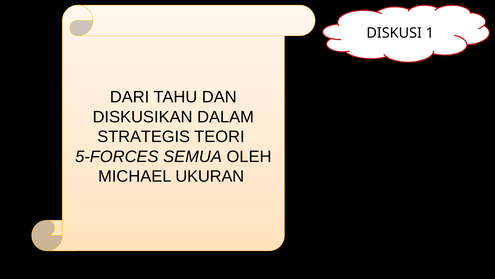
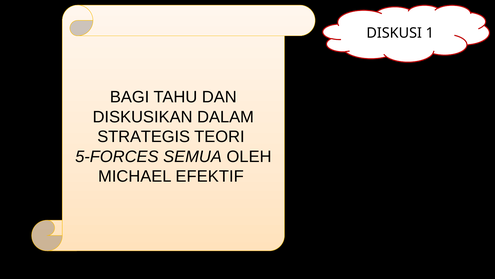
DARI: DARI -> BAGI
UKURAN: UKURAN -> EFEKTIF
